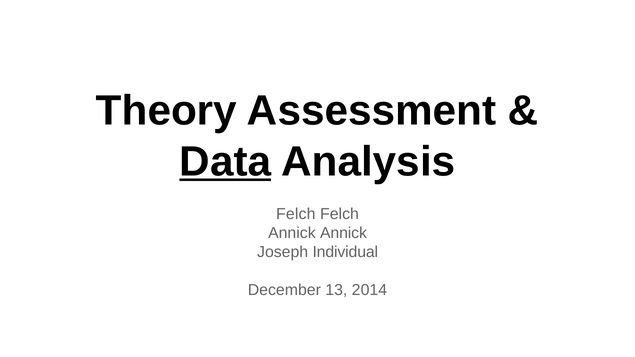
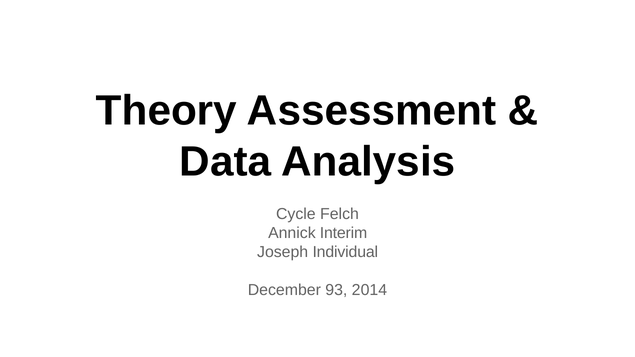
Data underline: present -> none
Felch at (296, 214): Felch -> Cycle
Annick Annick: Annick -> Interim
13: 13 -> 93
